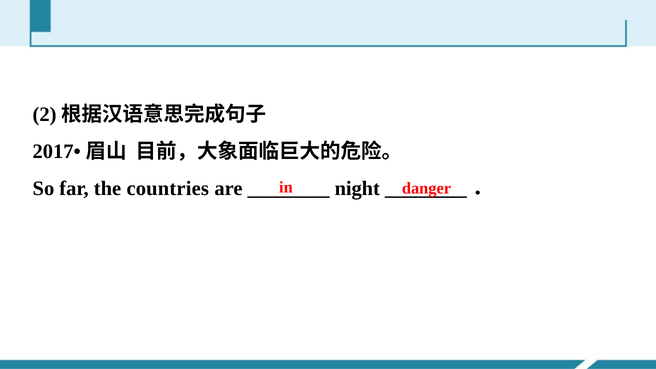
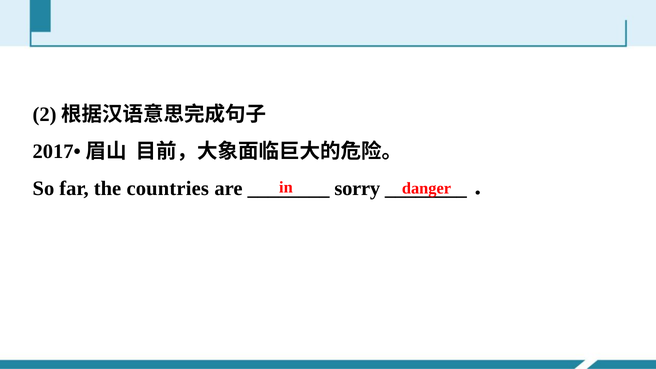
night: night -> sorry
